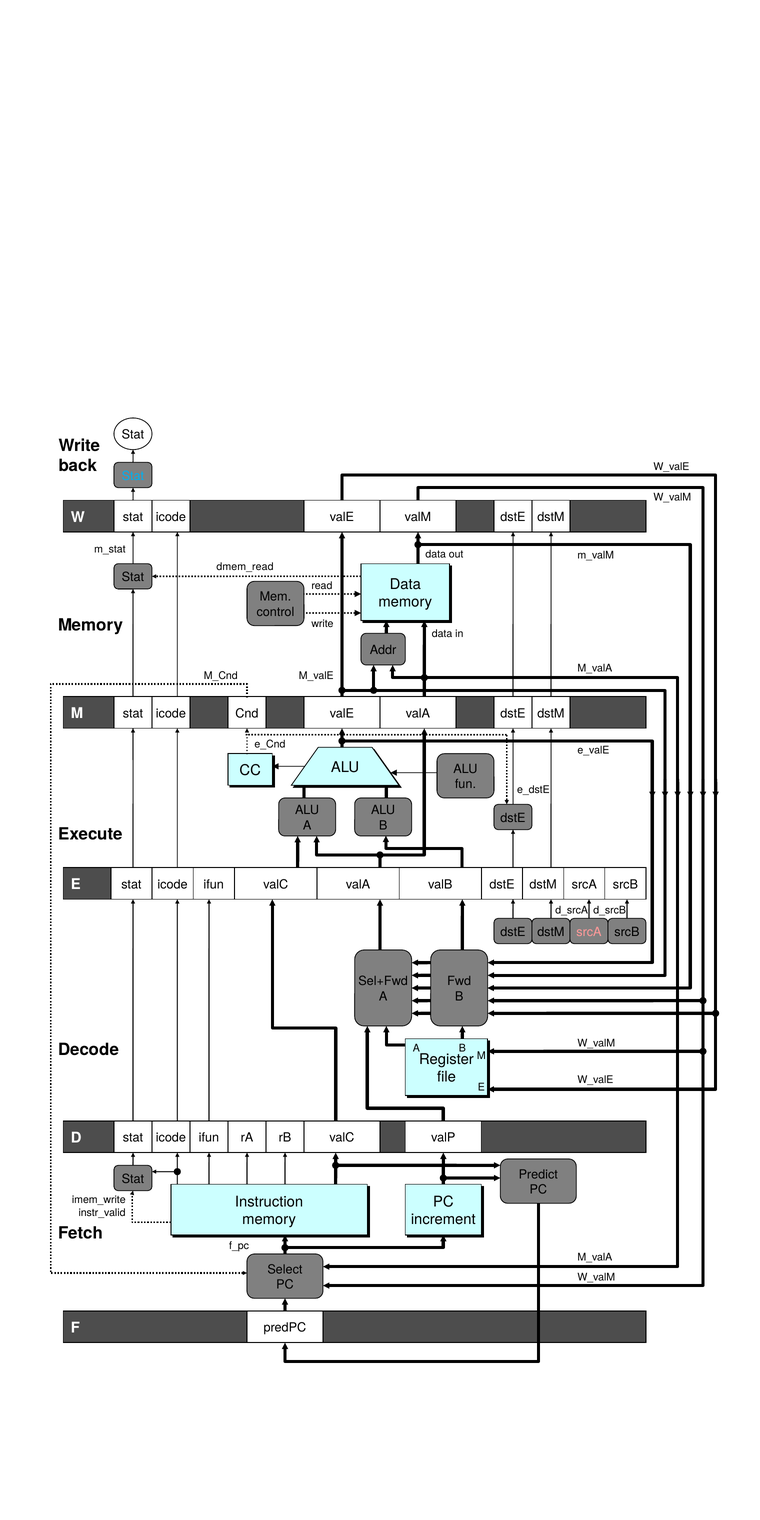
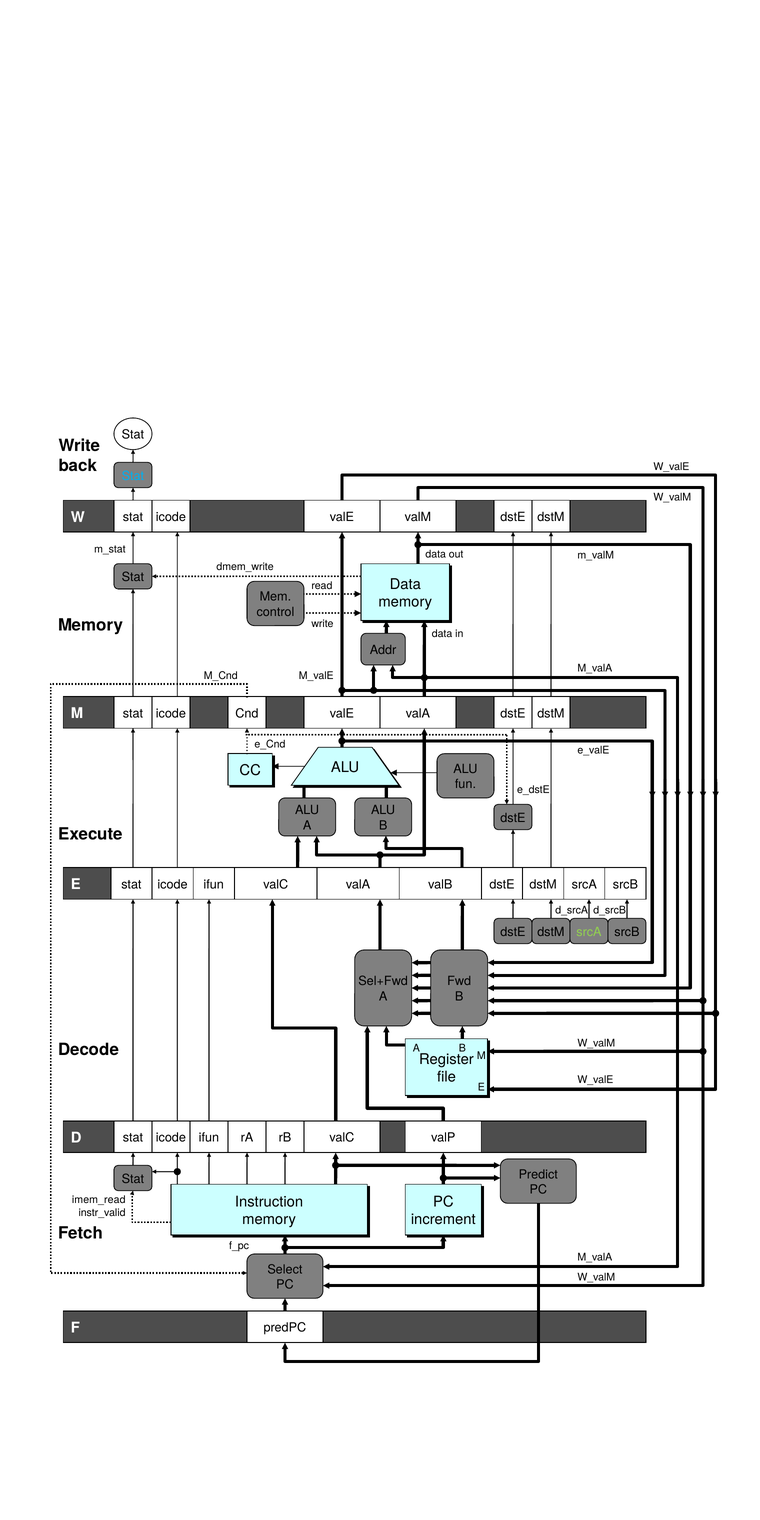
dmem_read: dmem_read -> dmem_write
srcA at (589, 932) colour: pink -> light green
imem_write: imem_write -> imem_read
